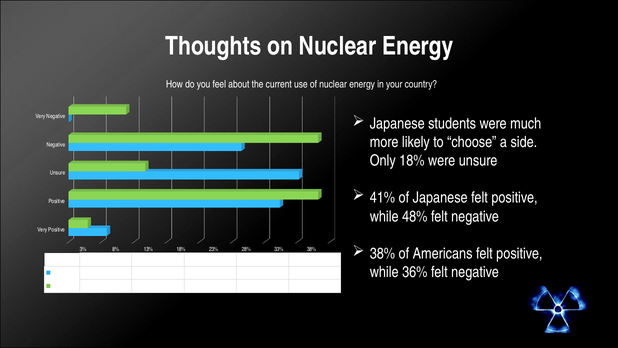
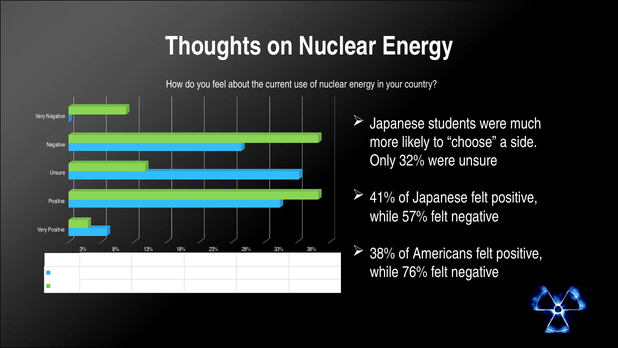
Only 18%: 18% -> 32%
48%: 48% -> 57%
36%: 36% -> 76%
